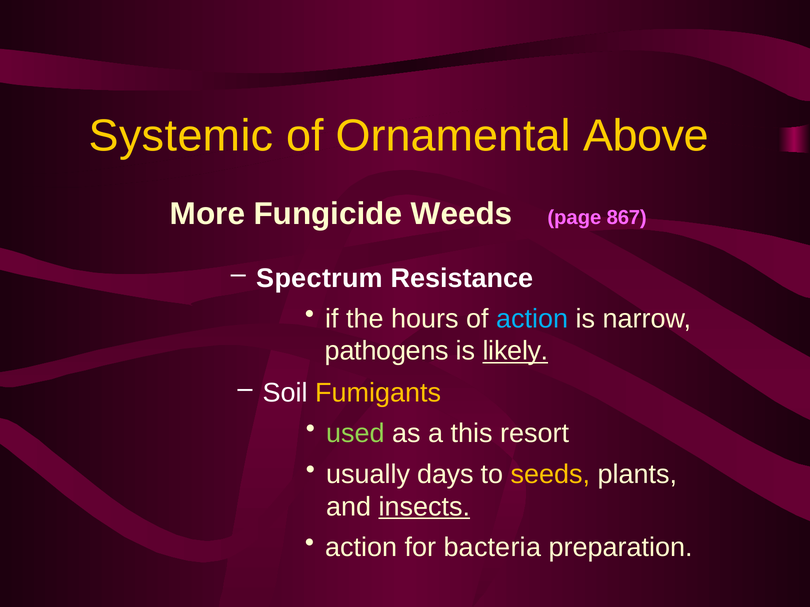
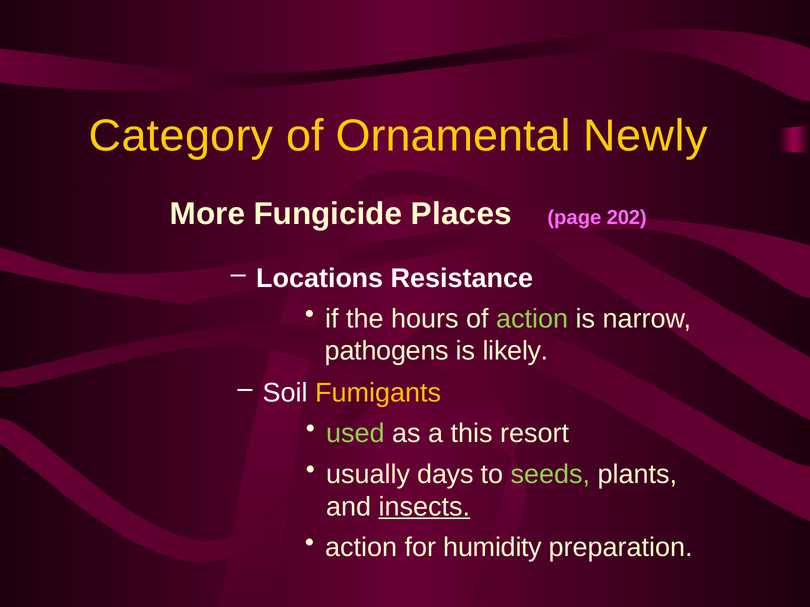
Systemic: Systemic -> Category
Above: Above -> Newly
Weeds: Weeds -> Places
867: 867 -> 202
Spectrum: Spectrum -> Locations
action at (532, 319) colour: light blue -> light green
likely underline: present -> none
seeds colour: yellow -> light green
bacteria: bacteria -> humidity
